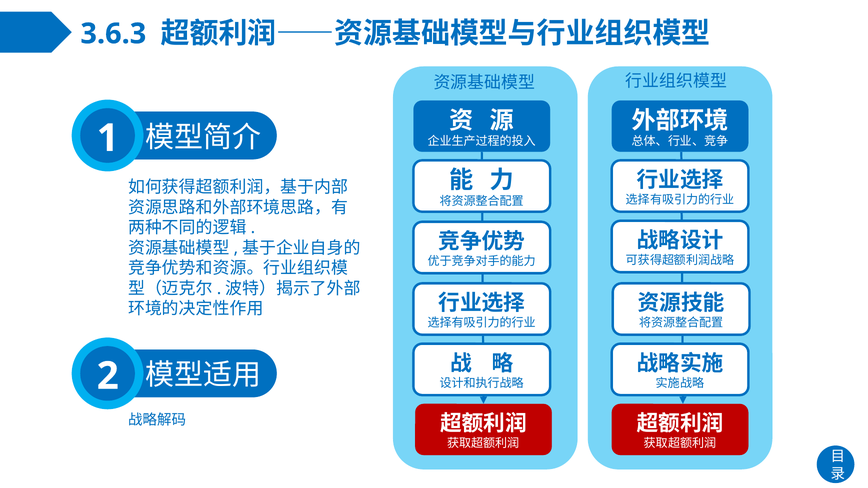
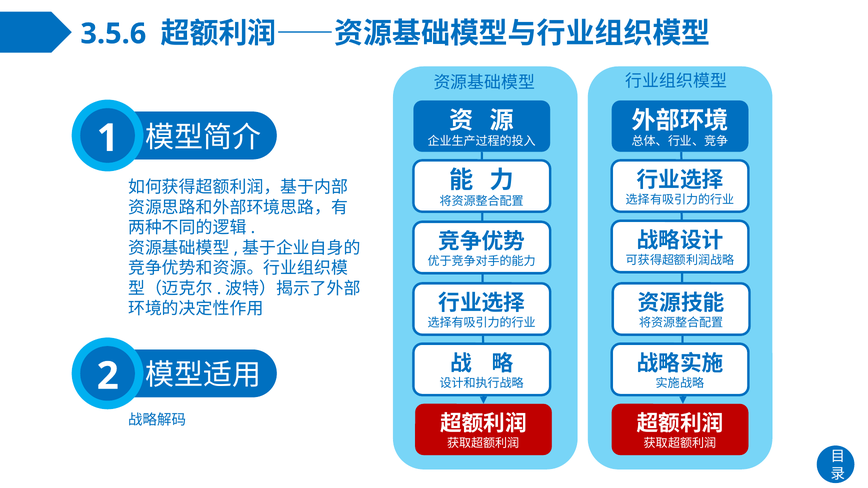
3.6.3: 3.6.3 -> 3.5.6
